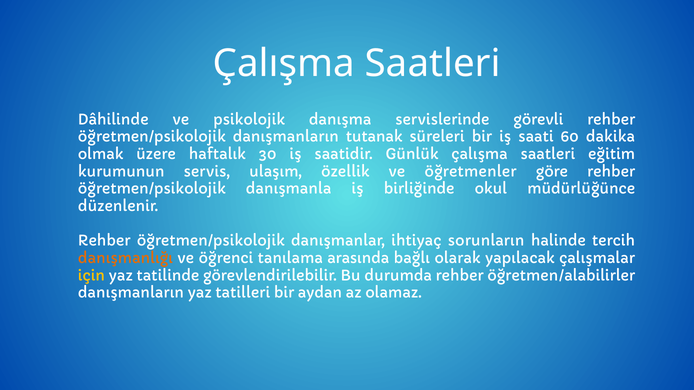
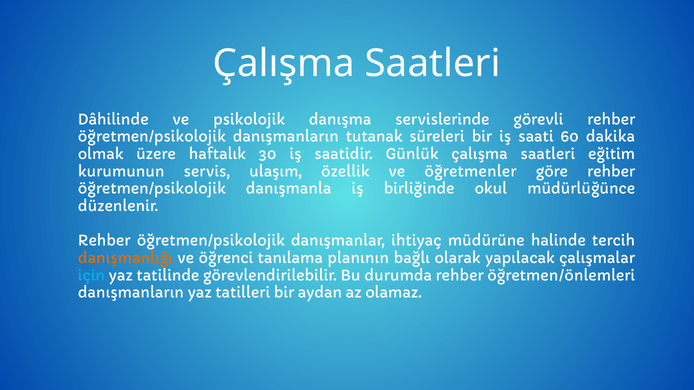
sorunların: sorunların -> müdürüne
arasında: arasında -> planının
için colour: yellow -> light blue
öğretmen/alabilirler: öğretmen/alabilirler -> öğretmen/önlemleri
